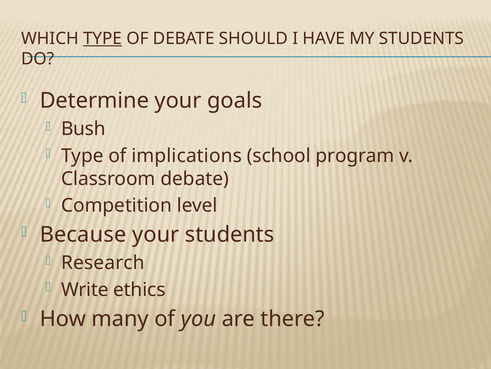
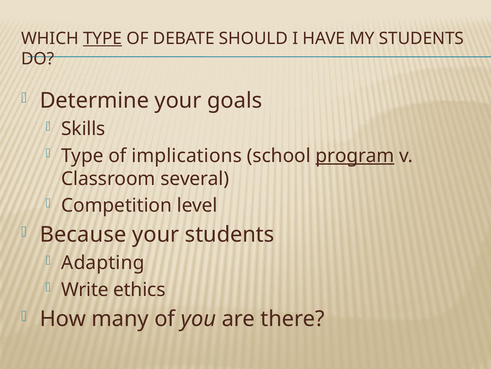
Bush: Bush -> Skills
program underline: none -> present
Classroom debate: debate -> several
Research: Research -> Adapting
